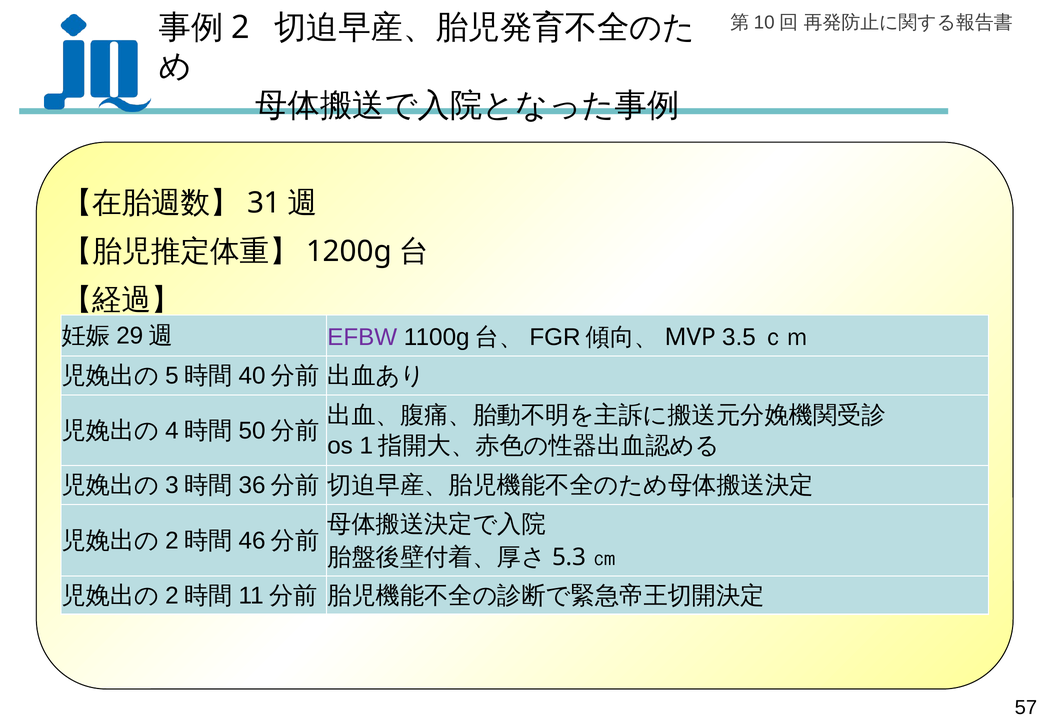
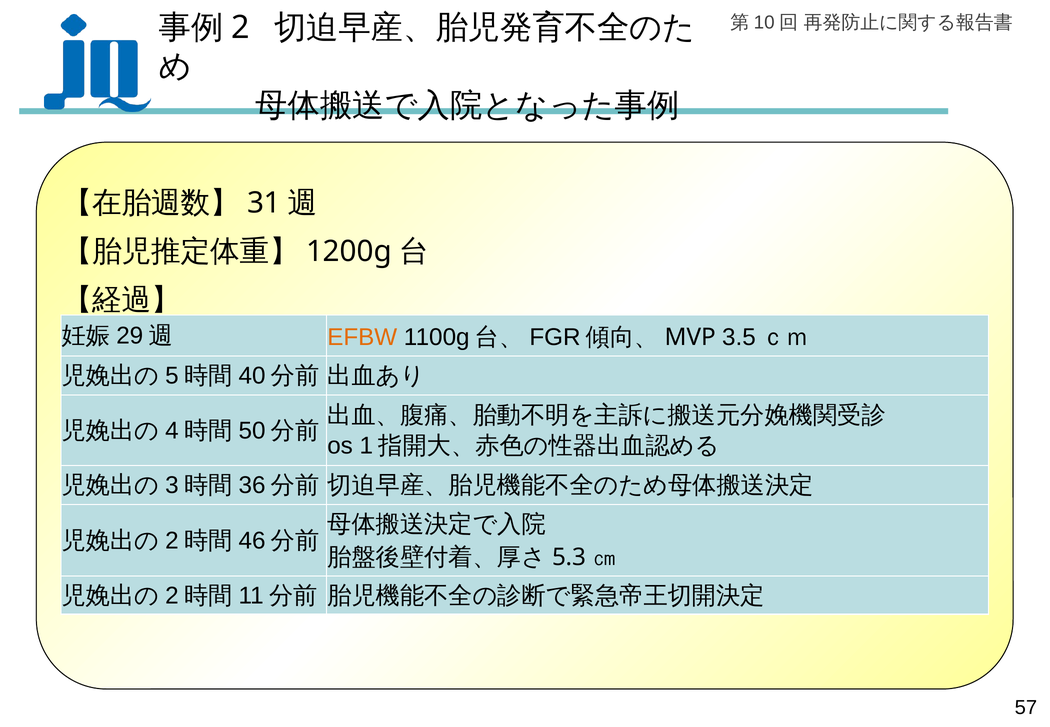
EFBW colour: purple -> orange
